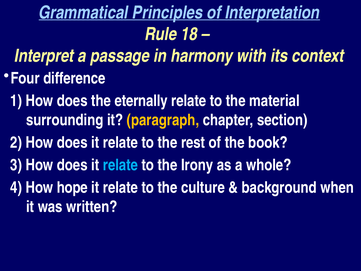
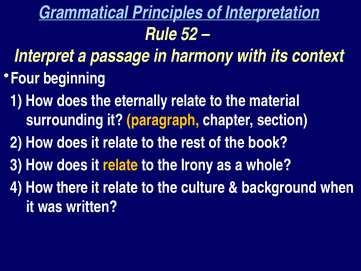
18: 18 -> 52
difference: difference -> beginning
relate at (120, 165) colour: light blue -> yellow
hope: hope -> there
